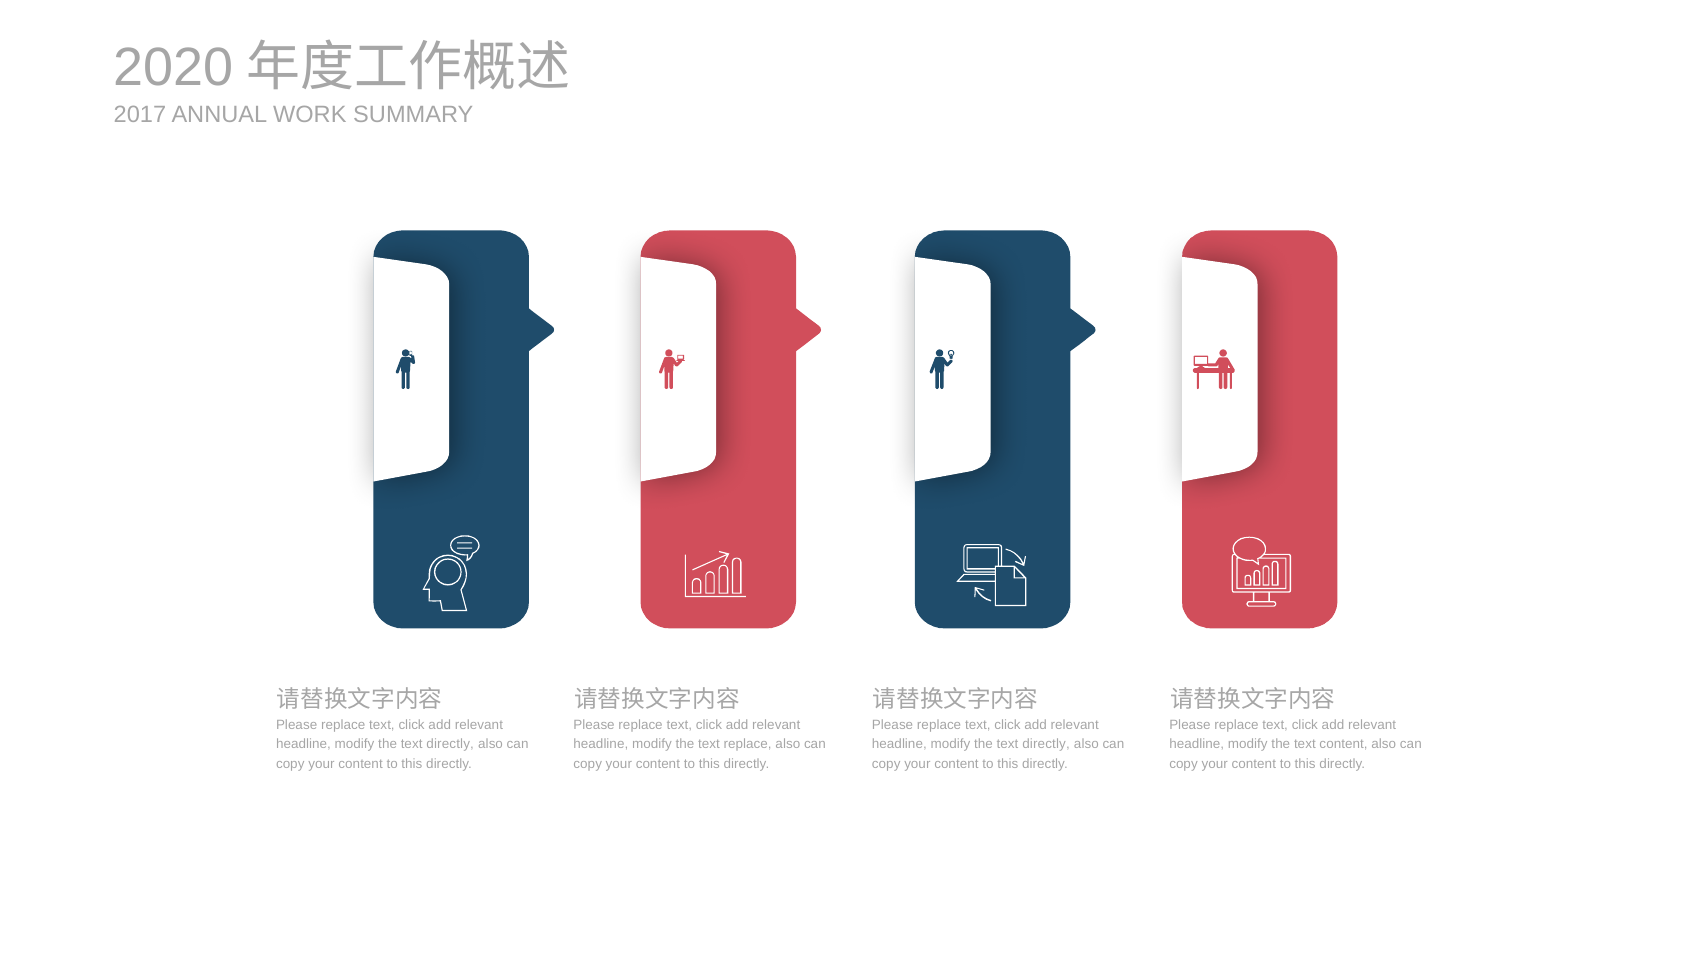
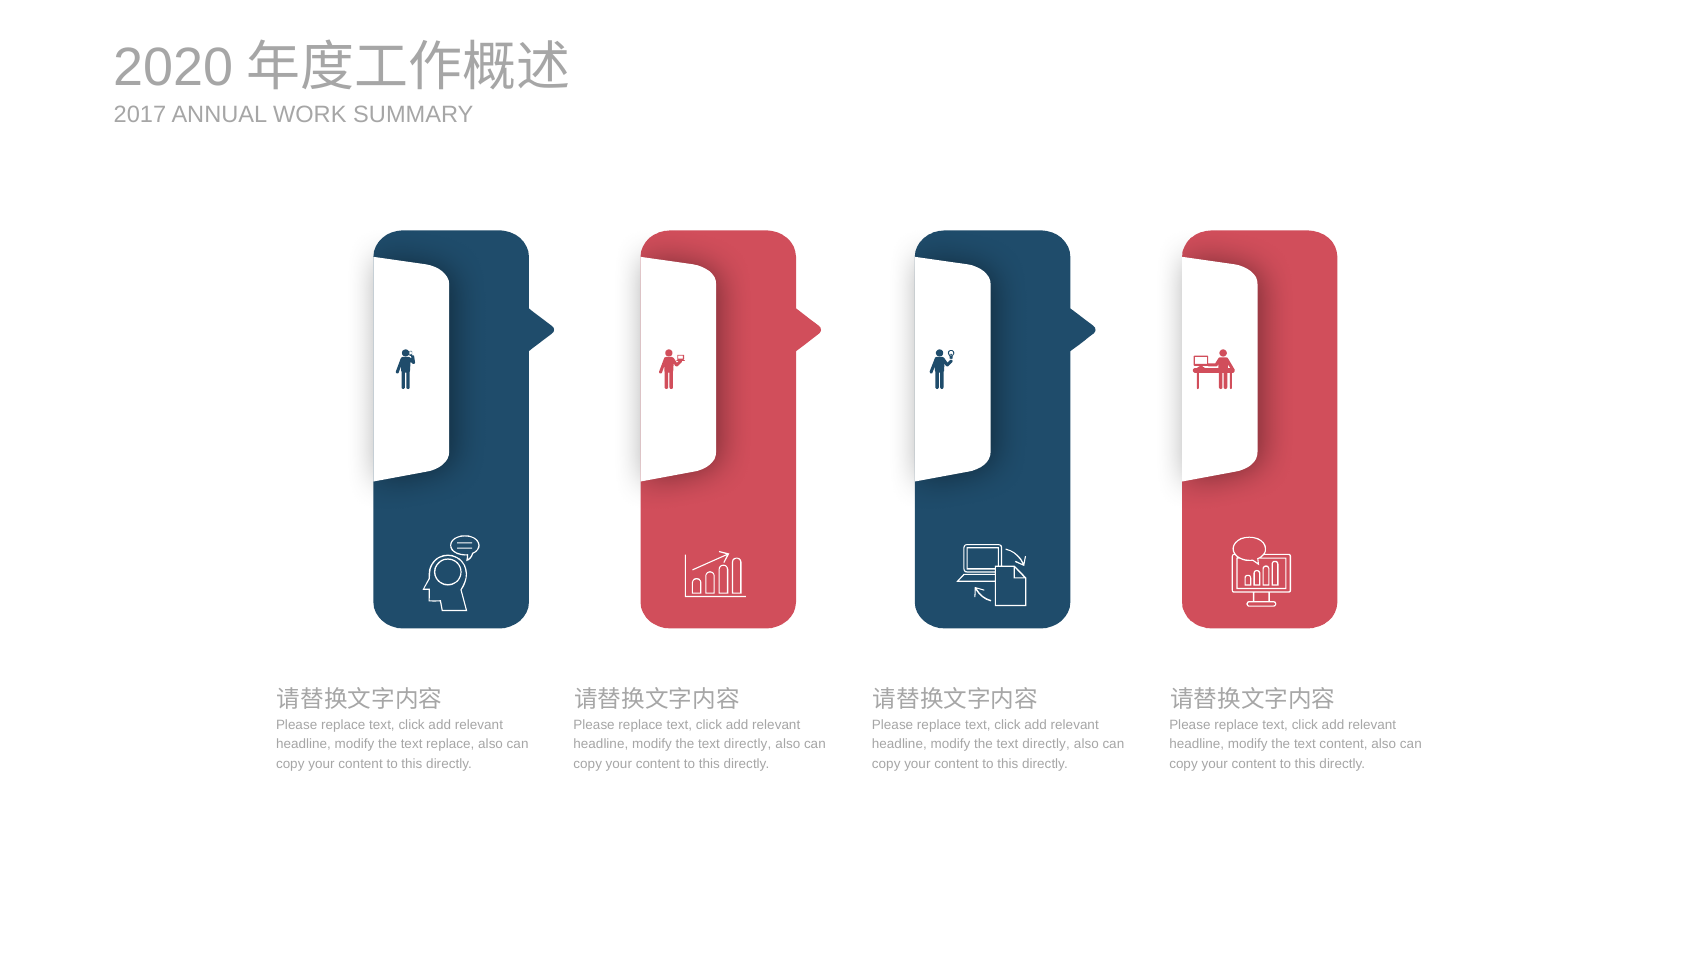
directly at (450, 744): directly -> replace
replace at (748, 744): replace -> directly
